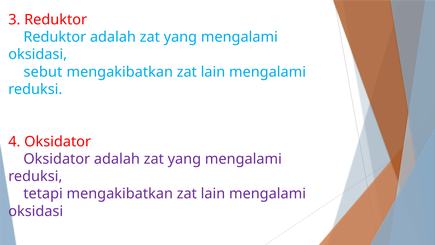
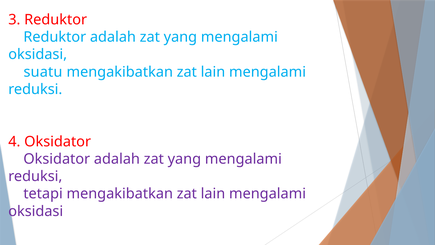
sebut: sebut -> suatu
